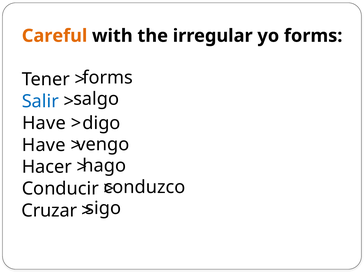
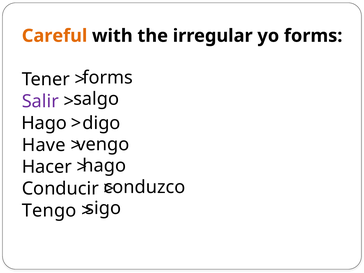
Salir colour: blue -> purple
Have at (44, 123): Have -> Hago
Cruzar: Cruzar -> Tengo
